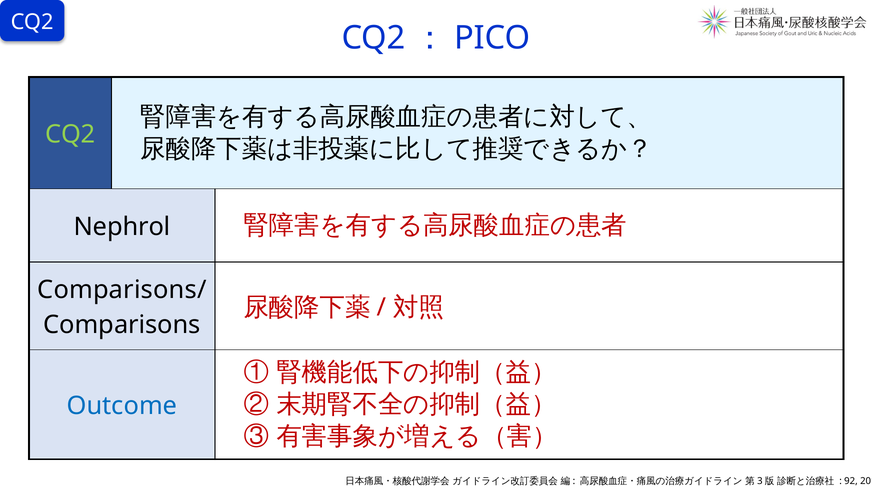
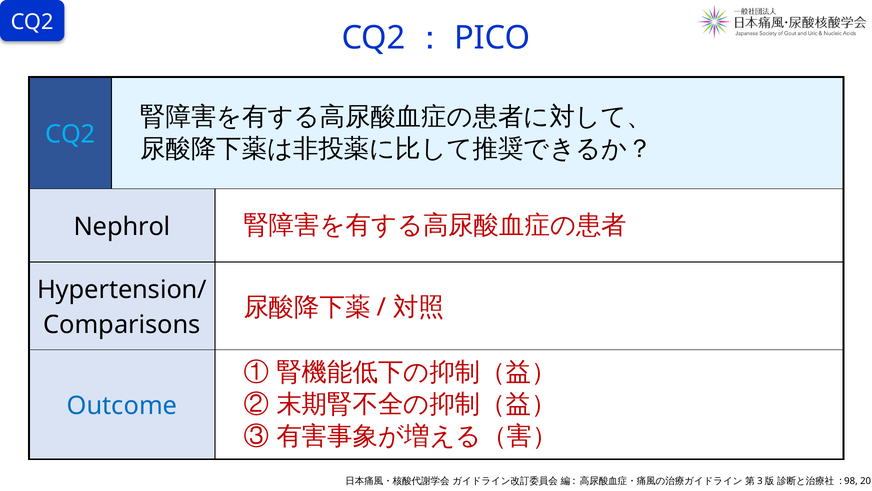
CQ2 at (70, 134) colour: light green -> light blue
Comparisons/: Comparisons/ -> Hypertension/
92: 92 -> 98
